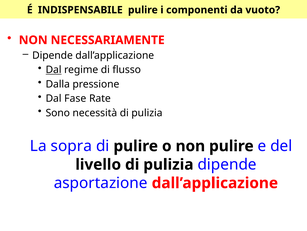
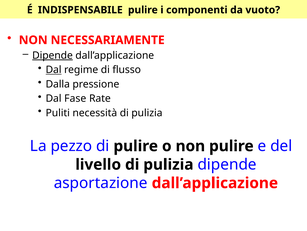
Dipende at (53, 55) underline: none -> present
Sono: Sono -> Puliti
sopra: sopra -> pezzo
